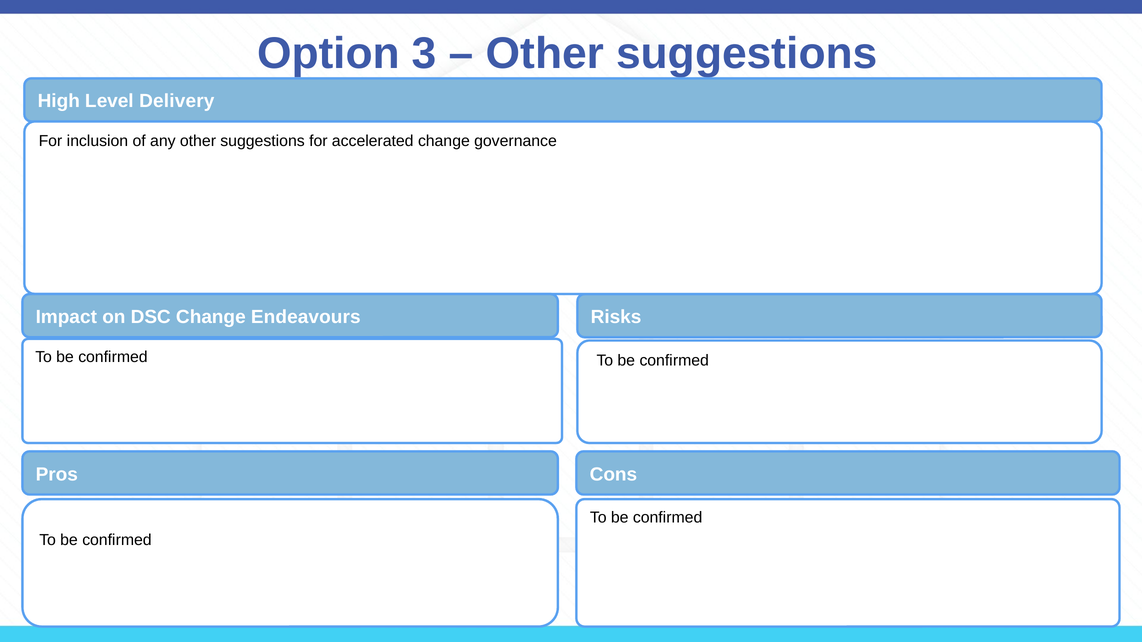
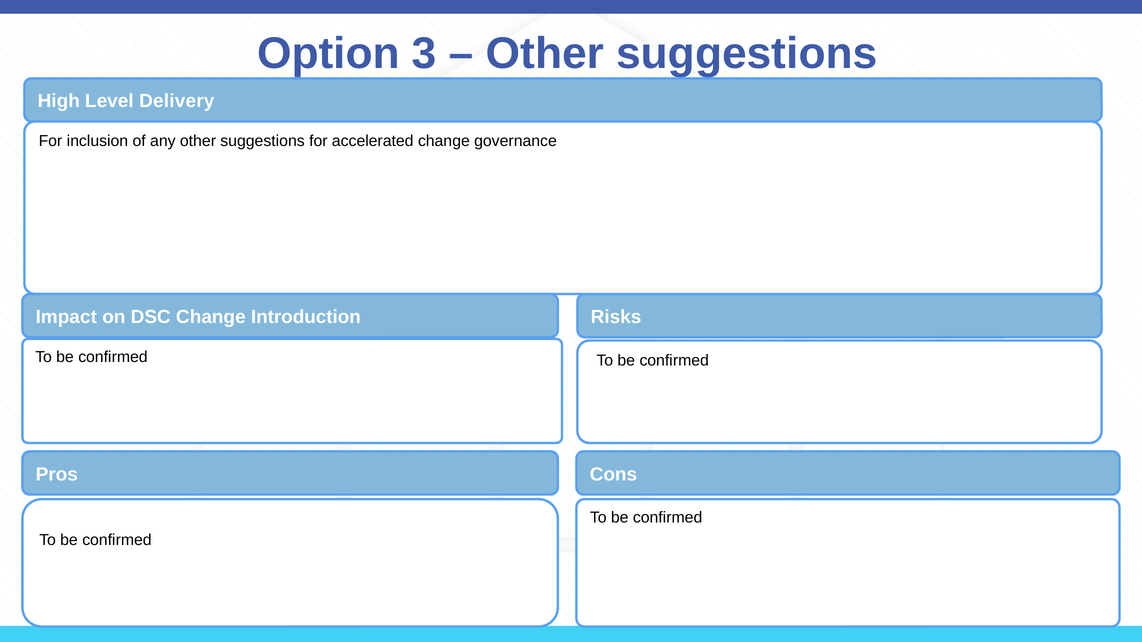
Endeavours: Endeavours -> Introduction
